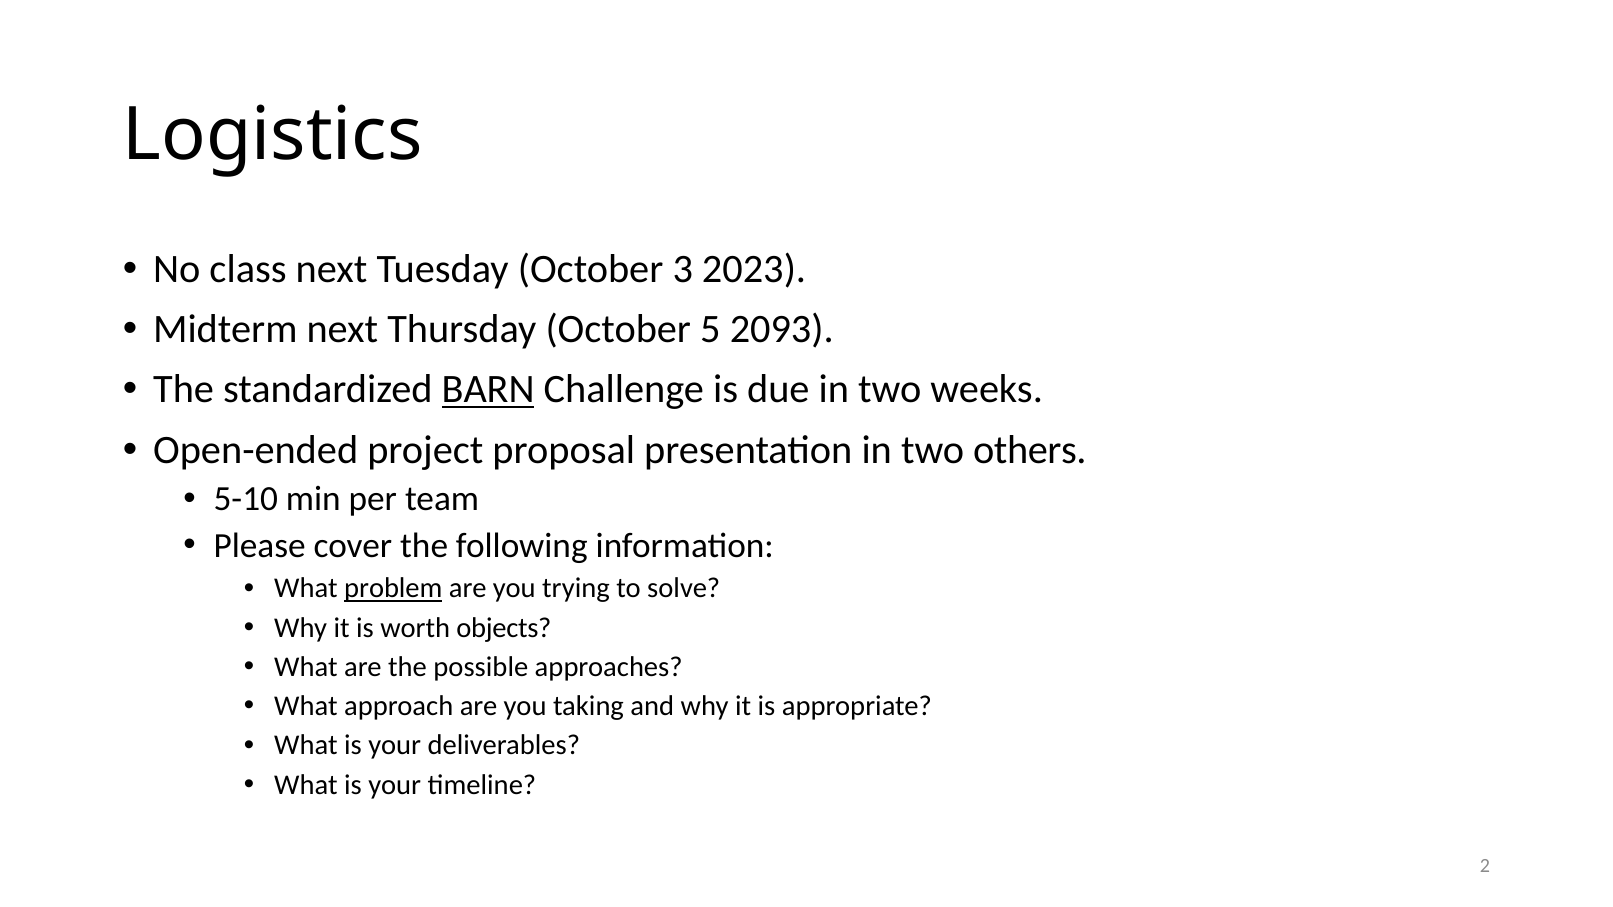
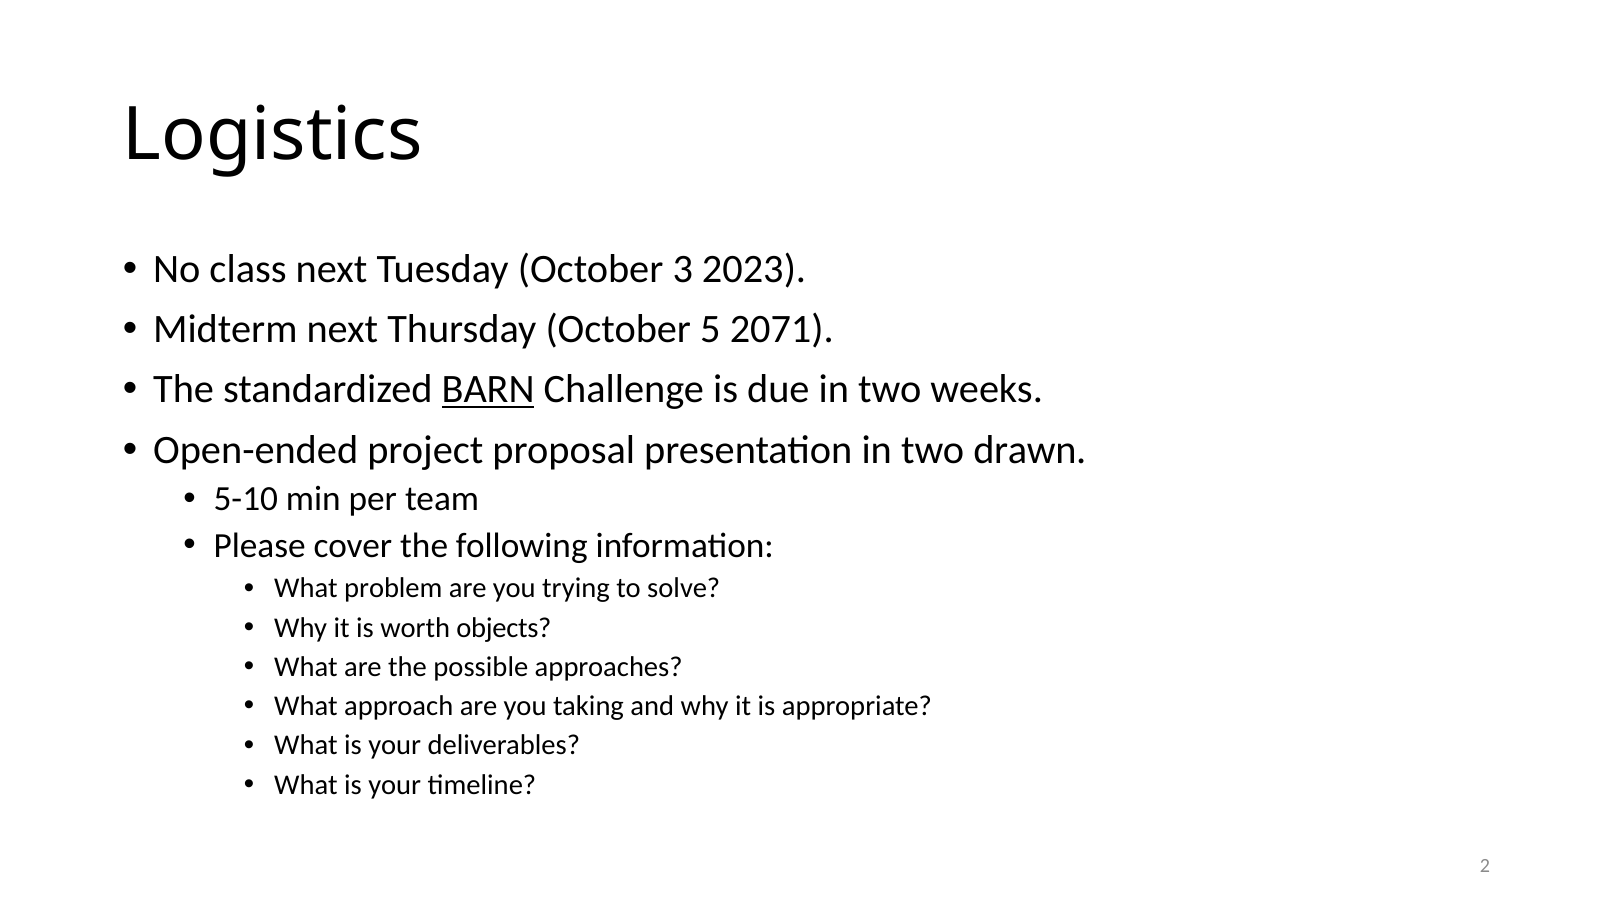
2093: 2093 -> 2071
others: others -> drawn
problem underline: present -> none
